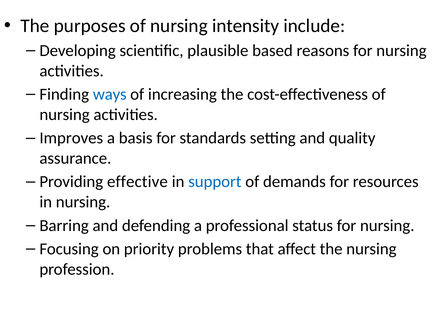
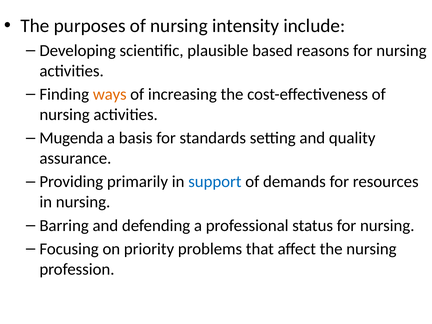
ways colour: blue -> orange
Improves: Improves -> Mugenda
effective: effective -> primarily
